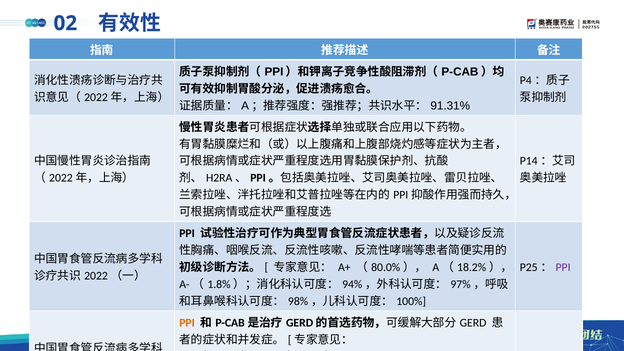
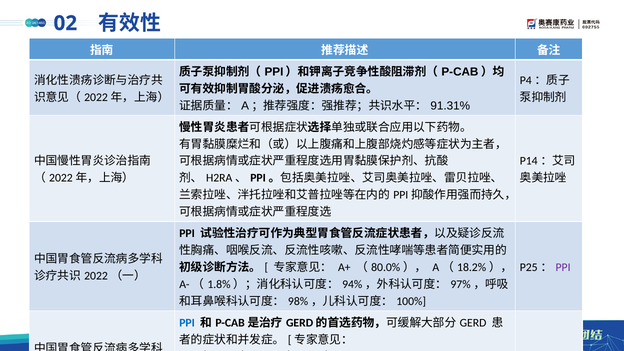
PPI at (187, 323) colour: orange -> blue
